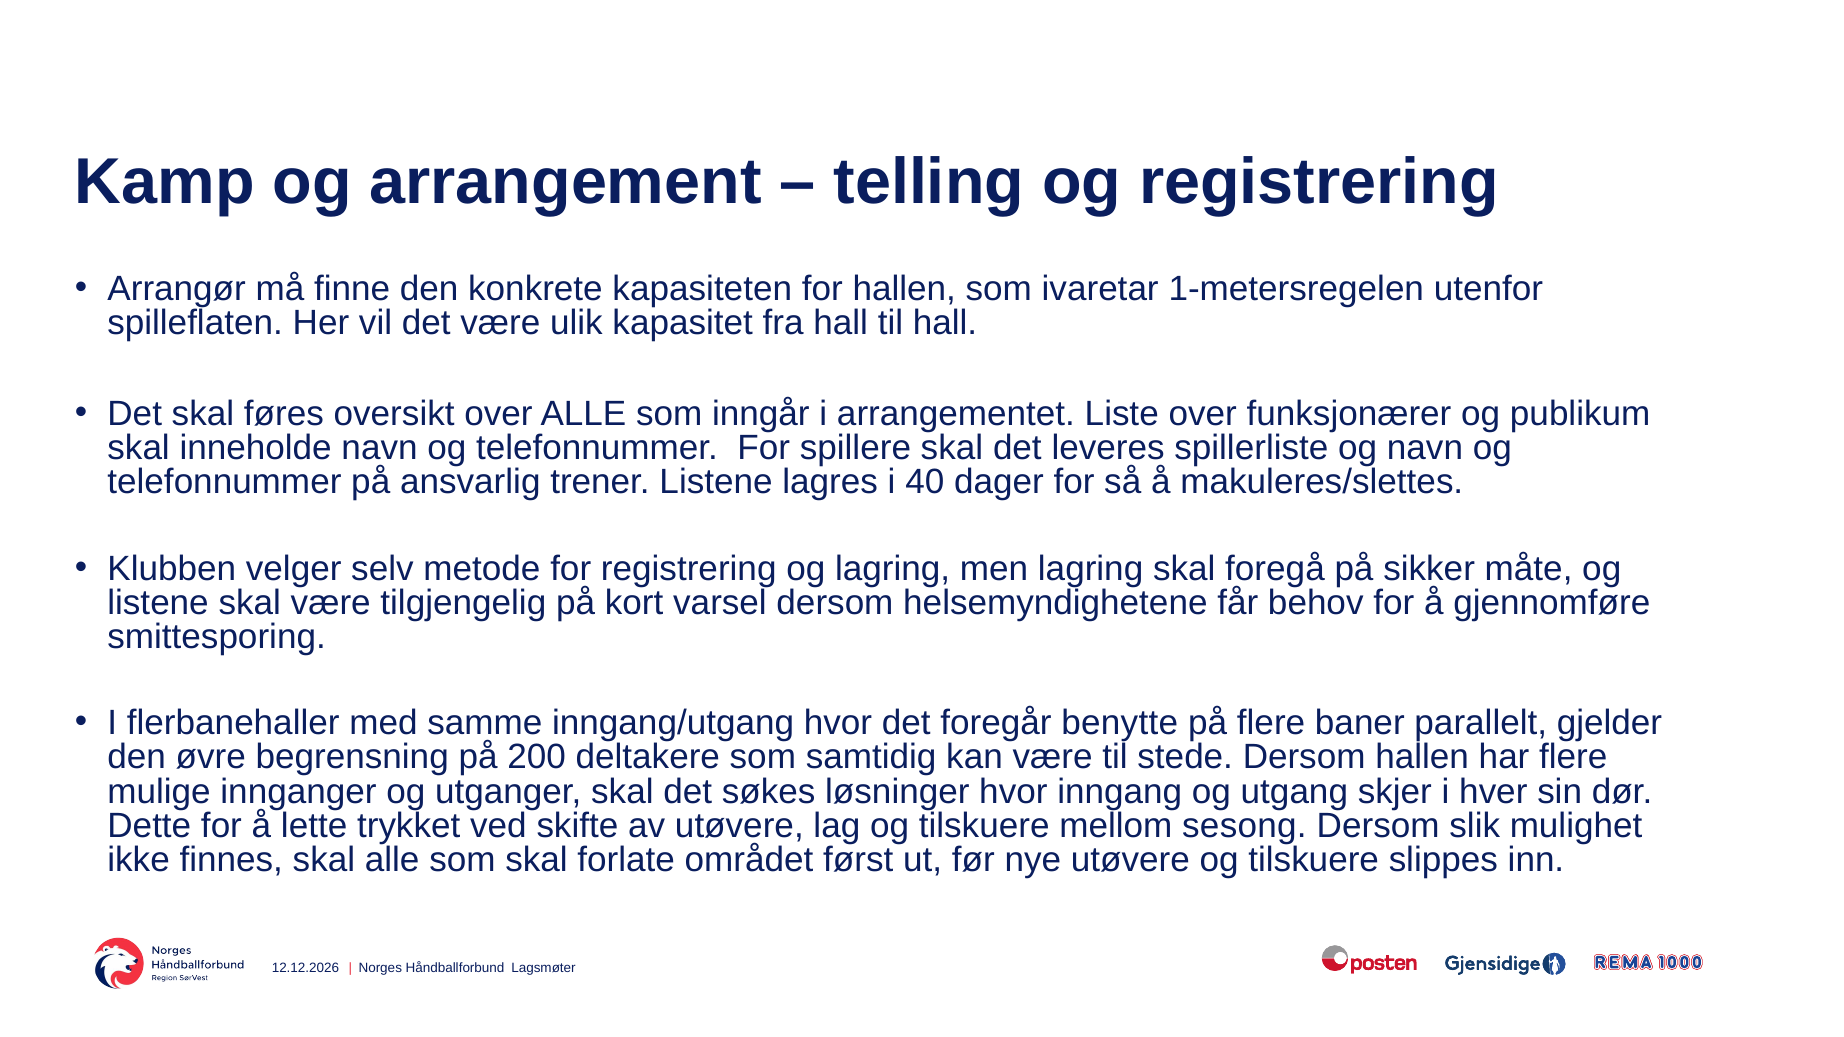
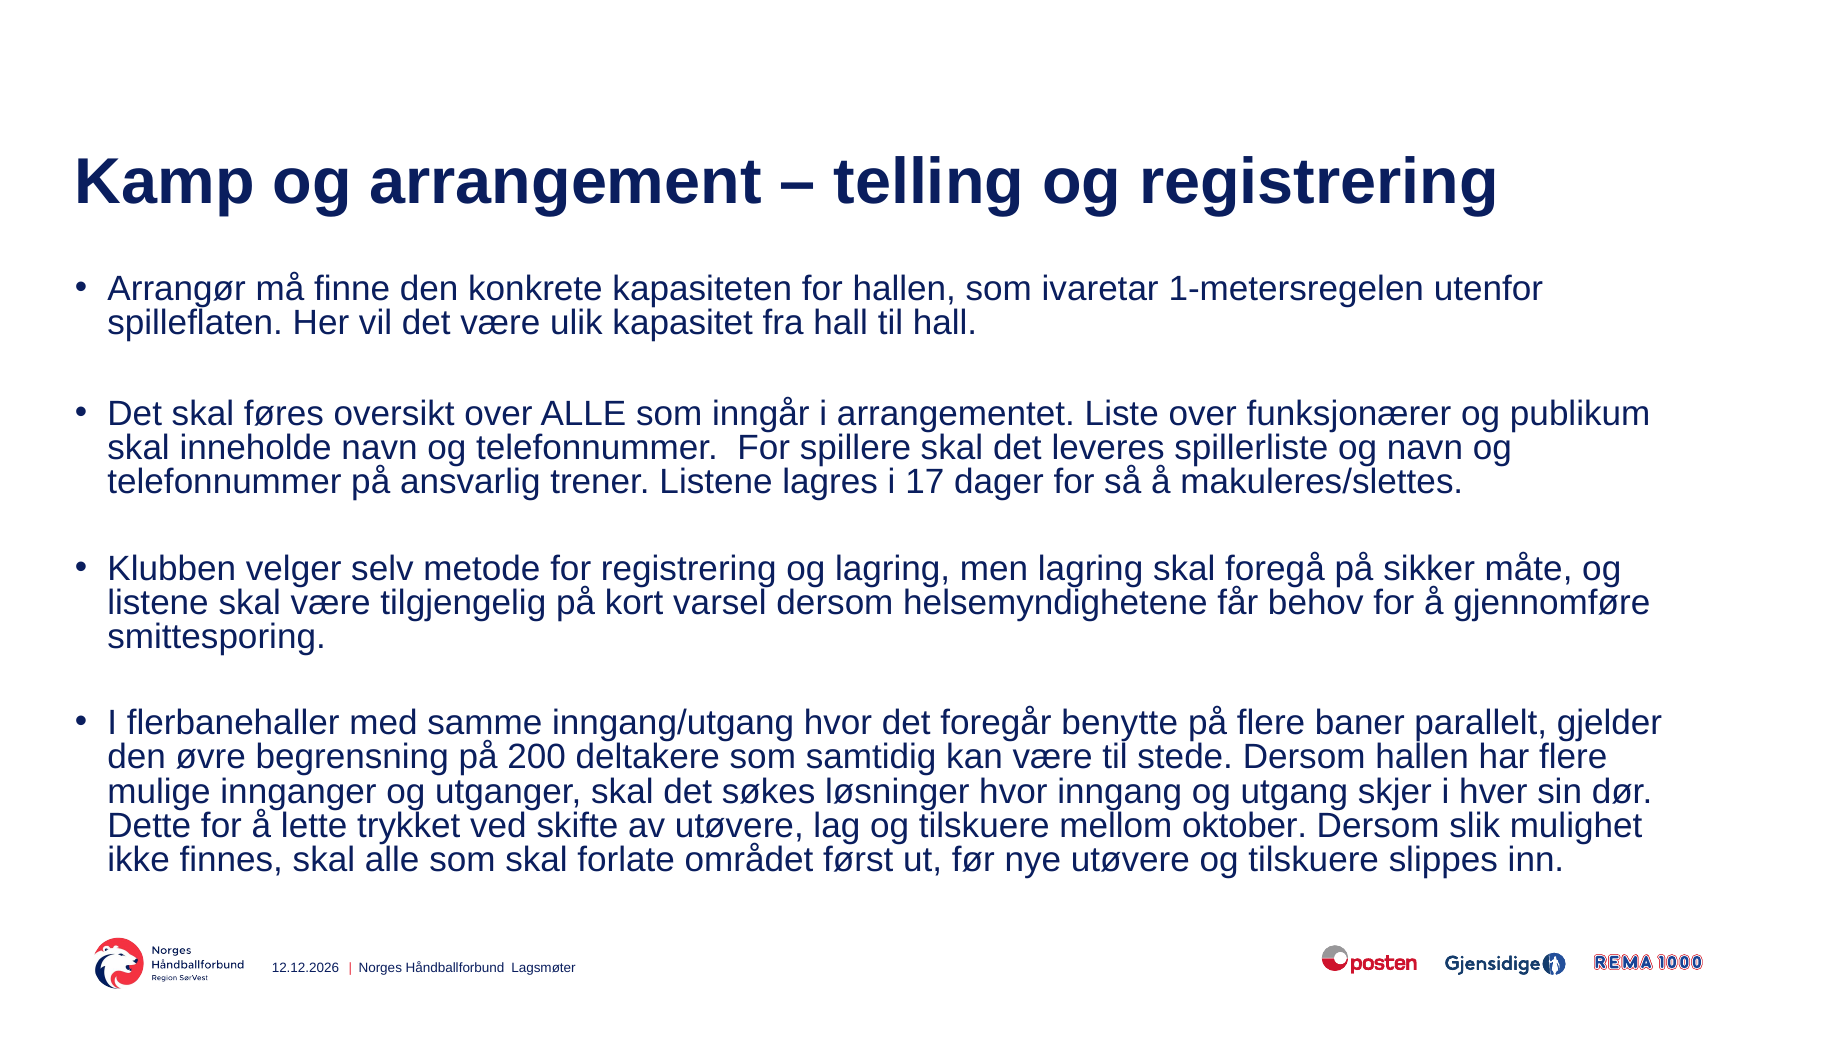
40: 40 -> 17
sesong: sesong -> oktober
